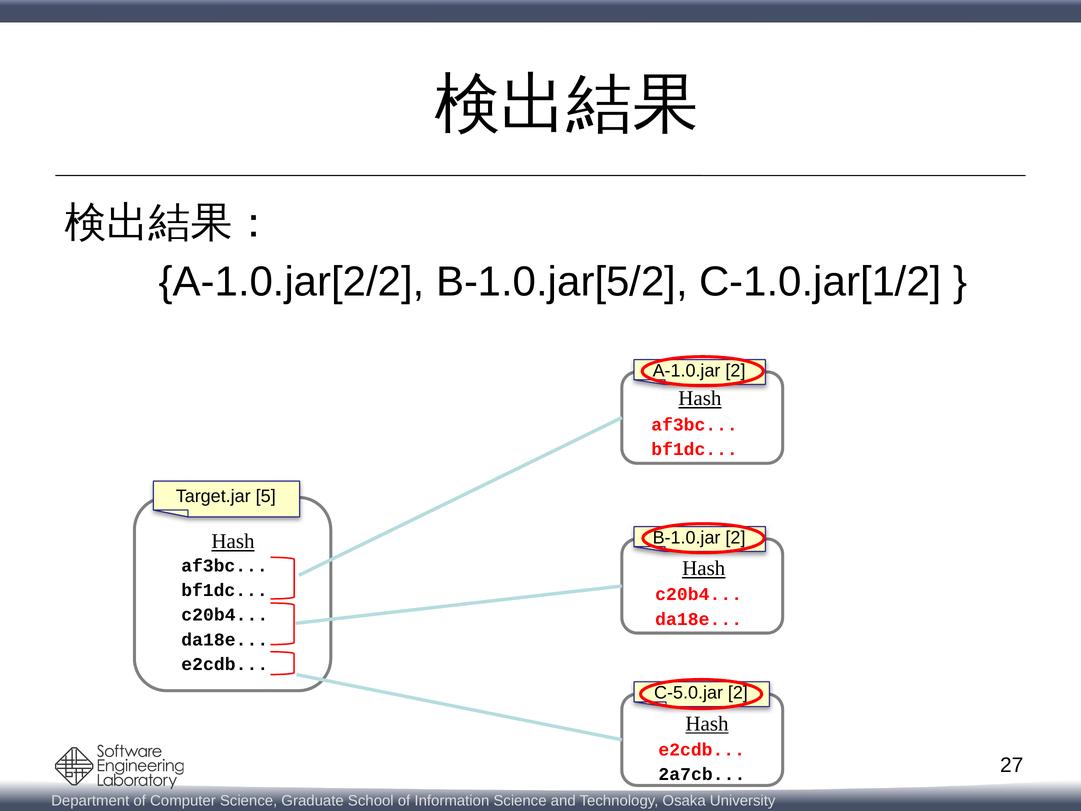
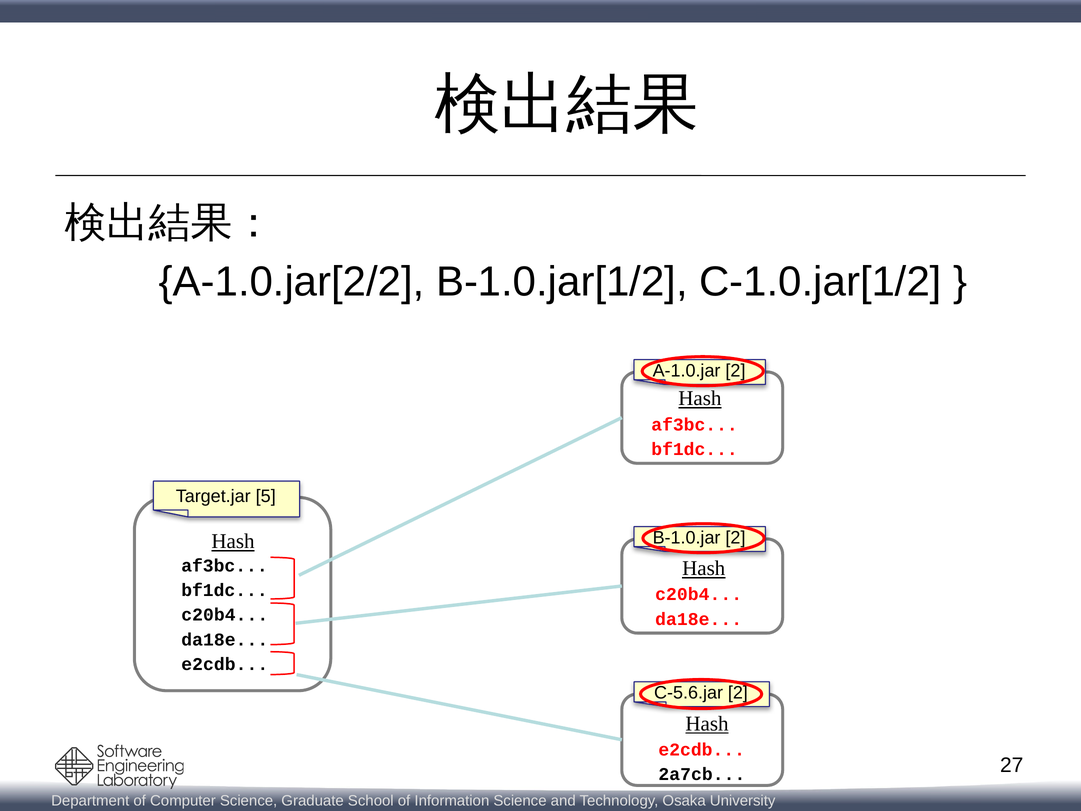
B-1.0.jar[5/2: B-1.0.jar[5/2 -> B-1.0.jar[1/2
C-5.0.jar: C-5.0.jar -> C-5.6.jar
